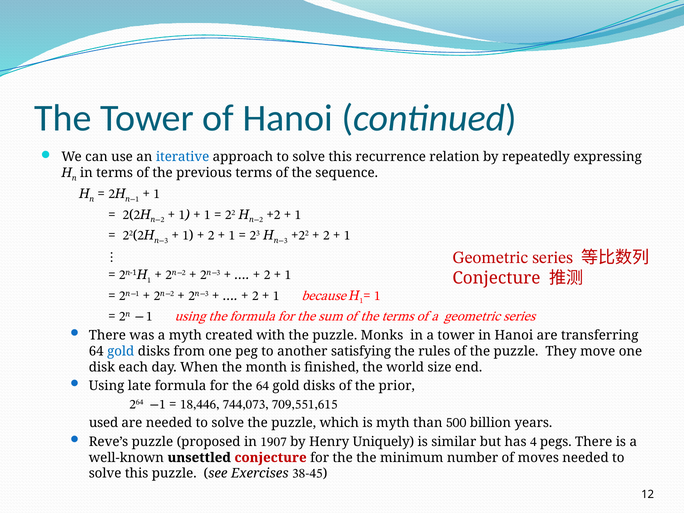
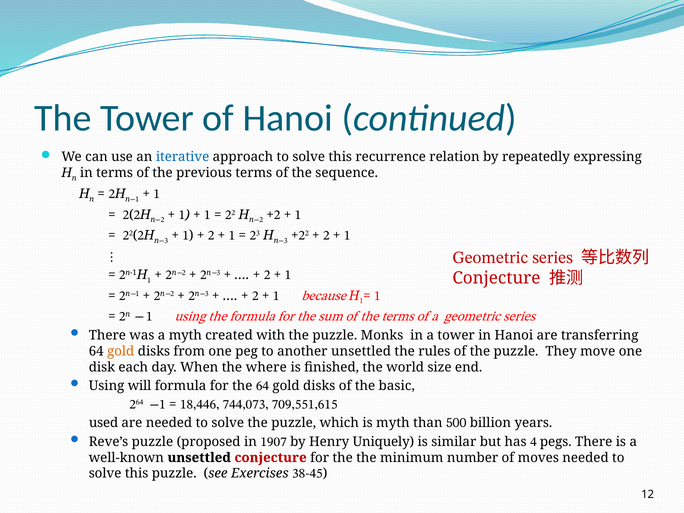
gold at (121, 351) colour: blue -> orange
another satisfying: satisfying -> unsettled
month: month -> where
late: late -> will
prior: prior -> basic
